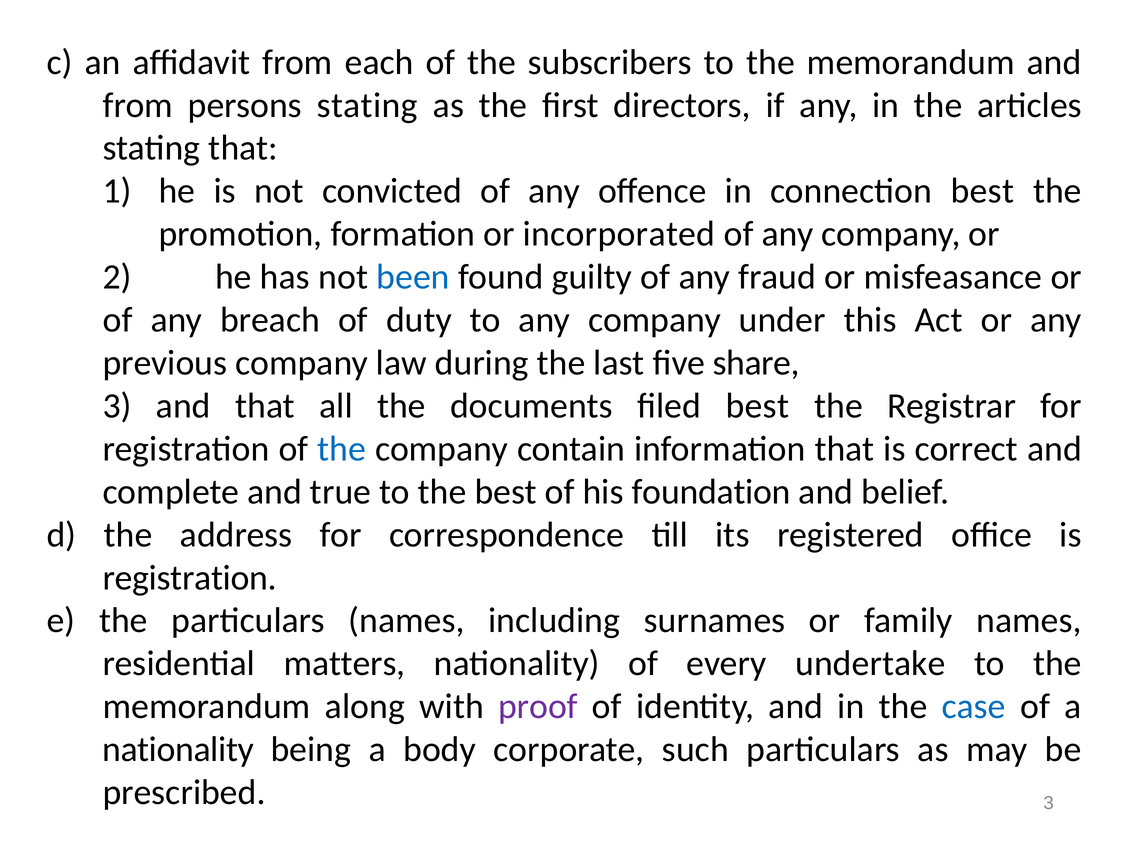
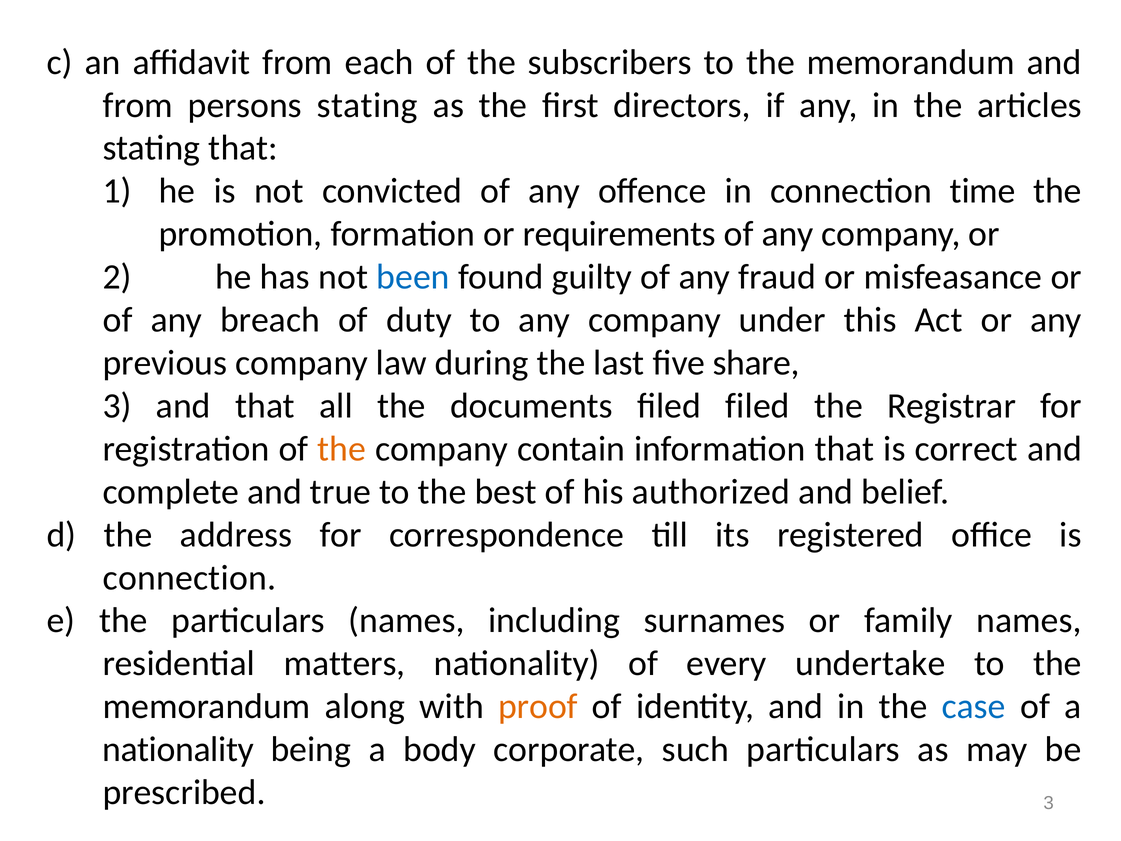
connection best: best -> time
incorporated: incorporated -> requirements
filed best: best -> filed
the at (342, 449) colour: blue -> orange
foundation: foundation -> authorized
registration at (190, 578): registration -> connection
proof colour: purple -> orange
